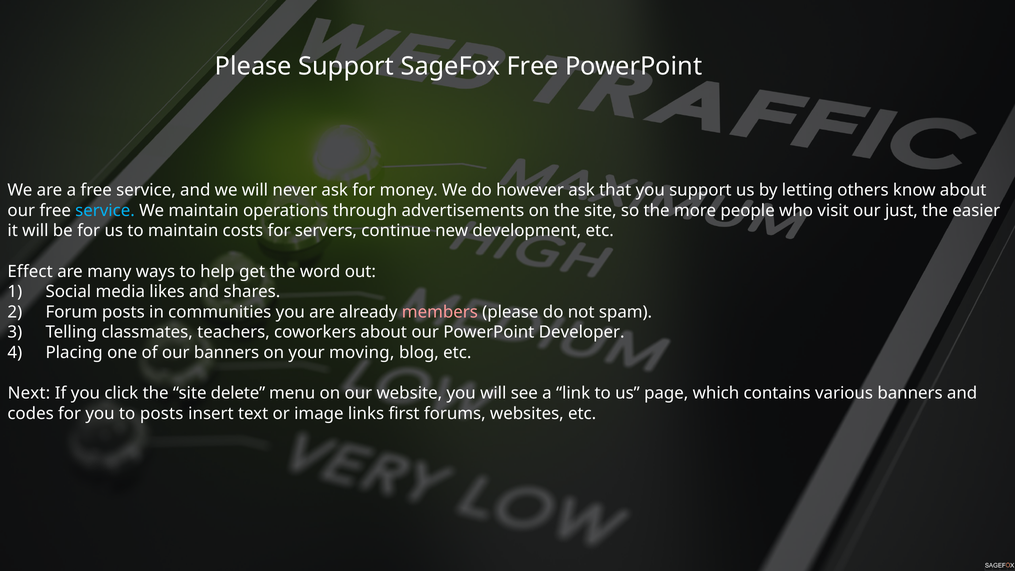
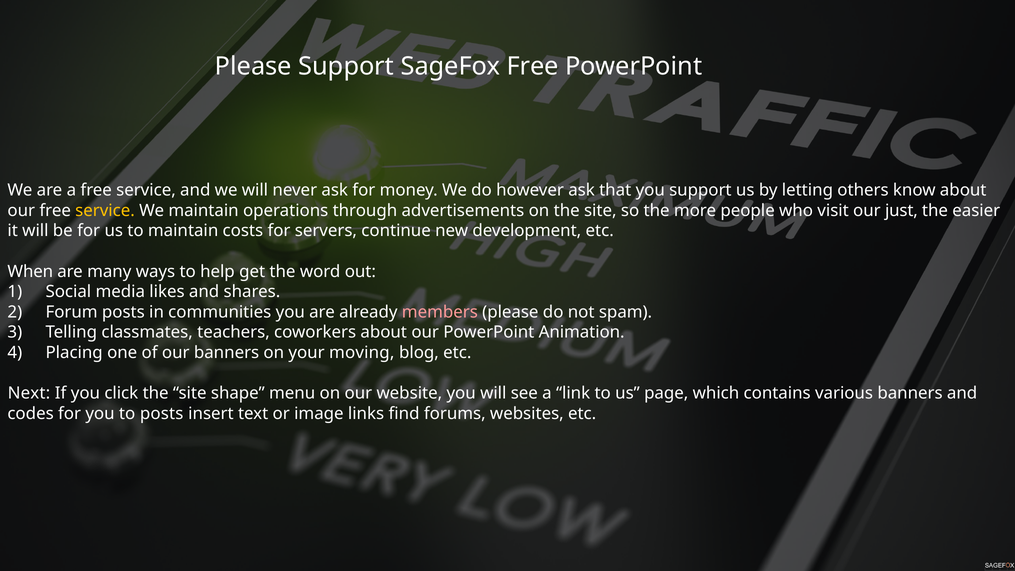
service at (105, 211) colour: light blue -> yellow
Effect: Effect -> When
Developer: Developer -> Animation
delete: delete -> shape
first: first -> find
